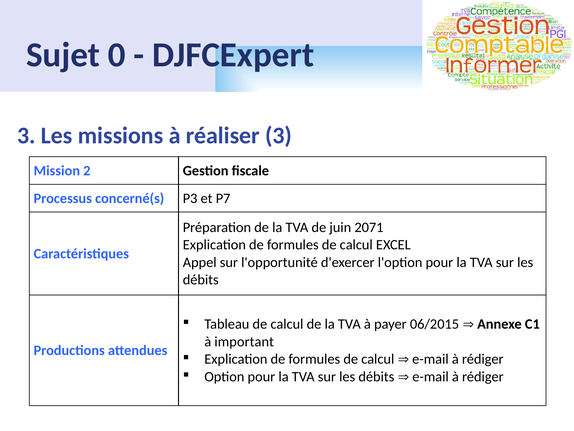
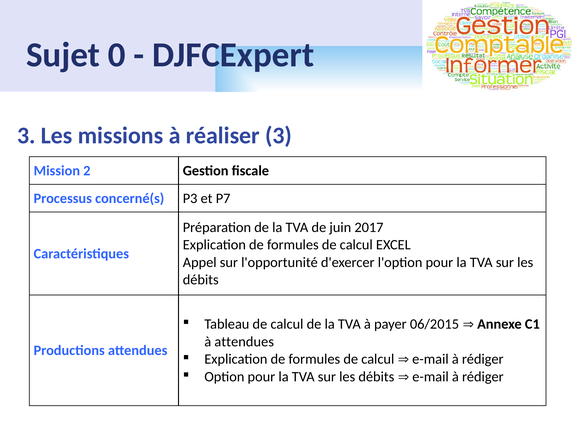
2071: 2071 -> 2017
à important: important -> attendues
